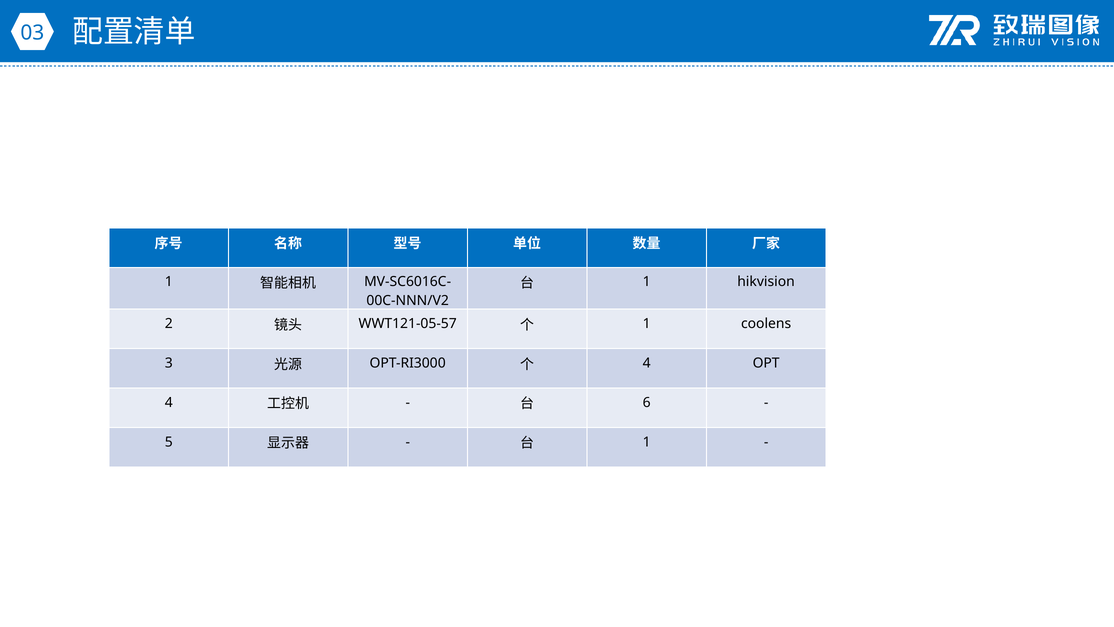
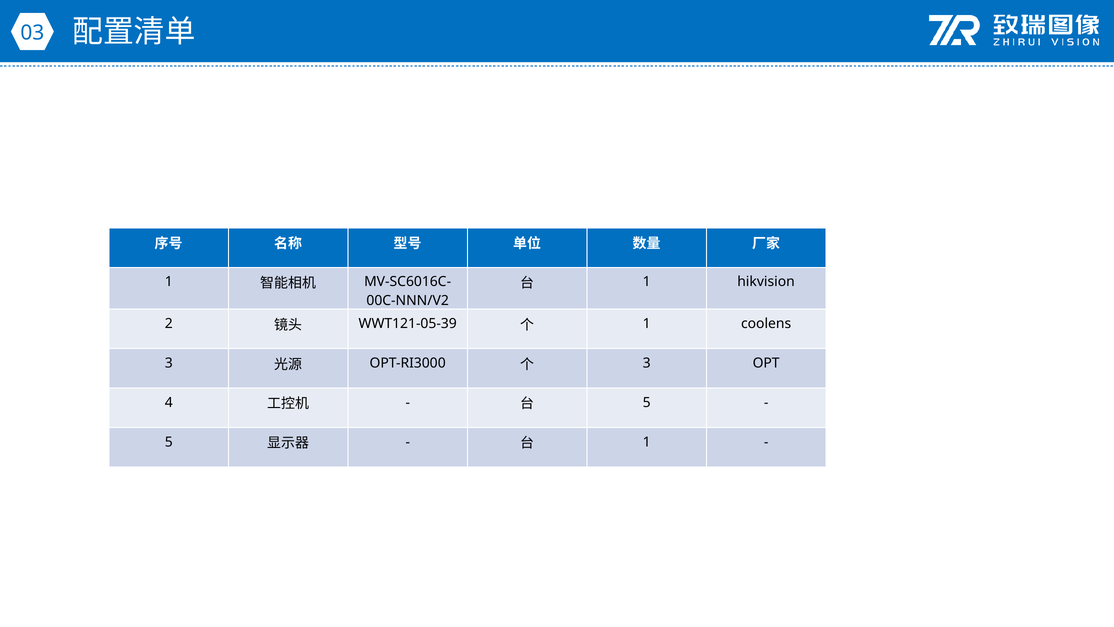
WWT121-05-57: WWT121-05-57 -> WWT121-05-39
4 at (647, 363): 4 -> 3
6 at (647, 402): 6 -> 5
